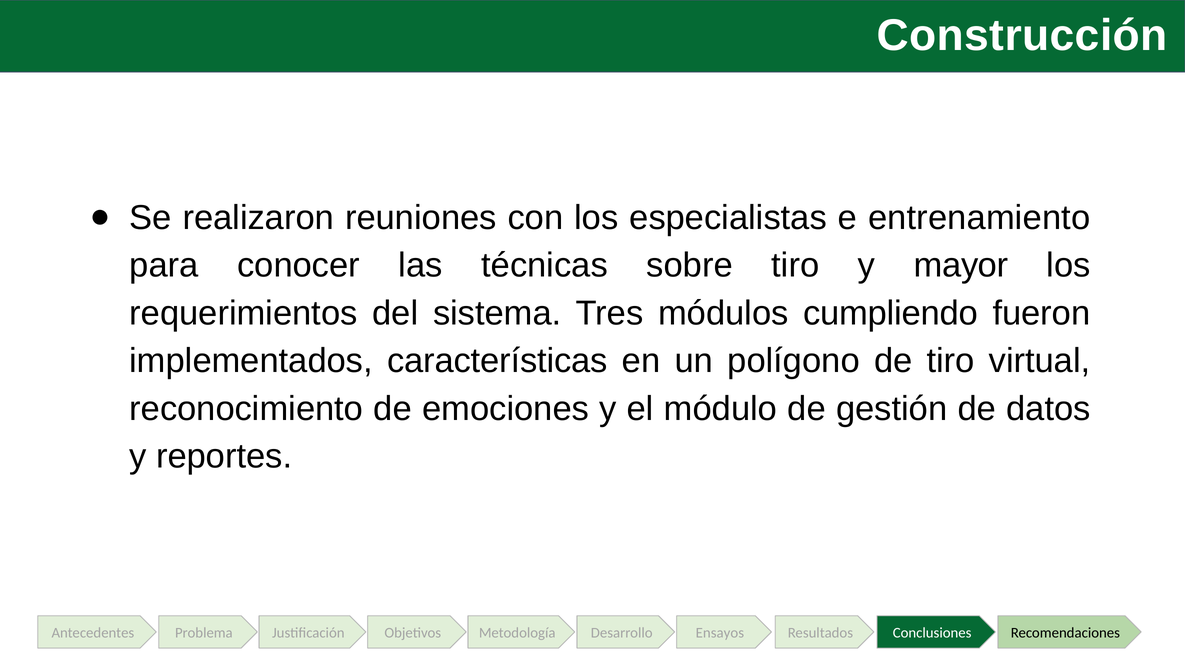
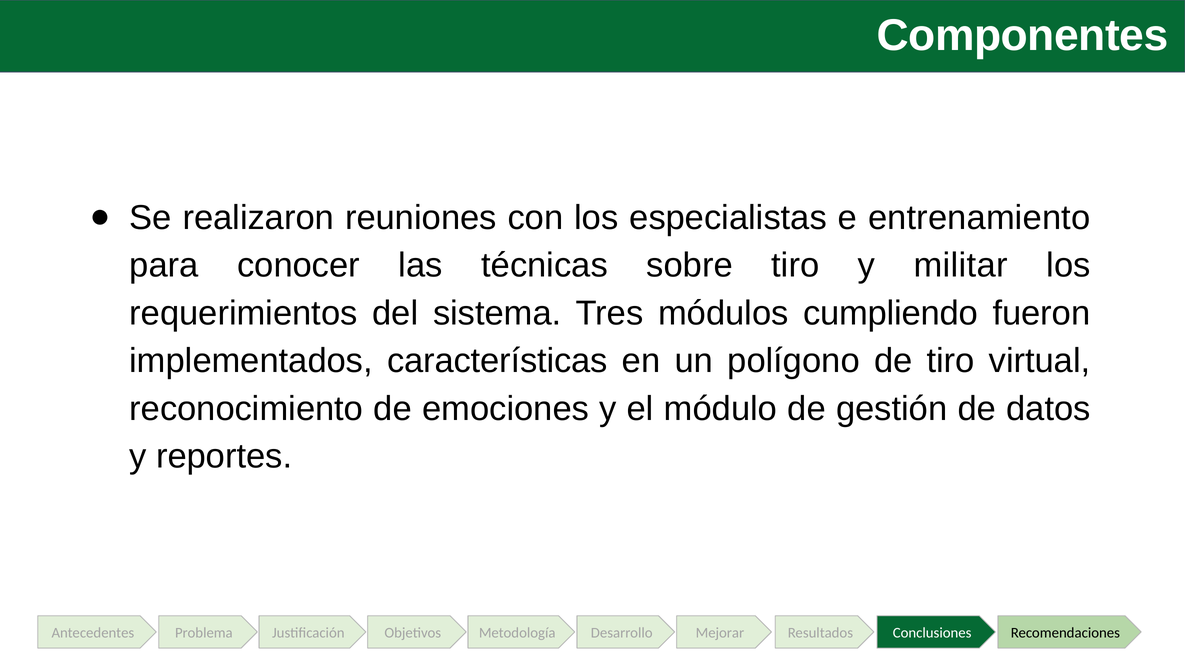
Construcción: Construcción -> Componentes
mayor: mayor -> militar
Ensayos: Ensayos -> Mejorar
